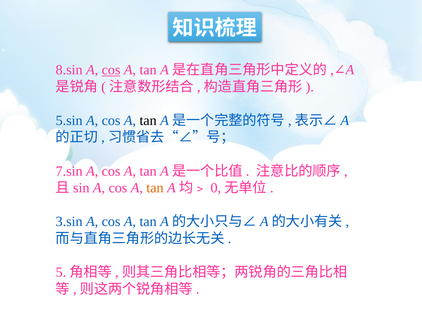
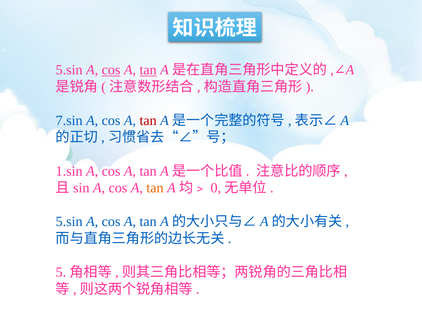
8.sin at (69, 70): 8.sin -> 5.sin
tan at (148, 70) underline: none -> present
5.sin: 5.sin -> 7.sin
tan at (148, 121) colour: black -> red
7.sin: 7.sin -> 1.sin
3.sin at (69, 222): 3.sin -> 5.sin
